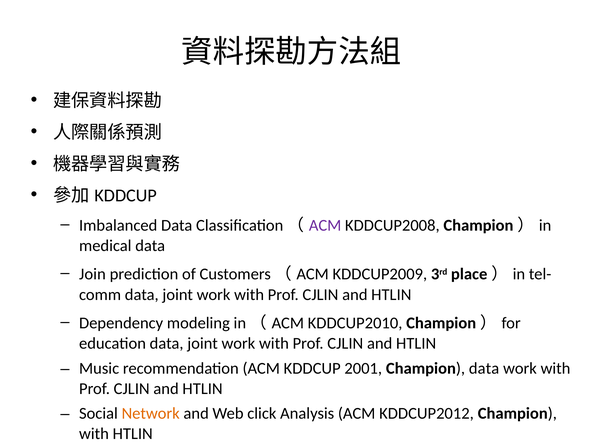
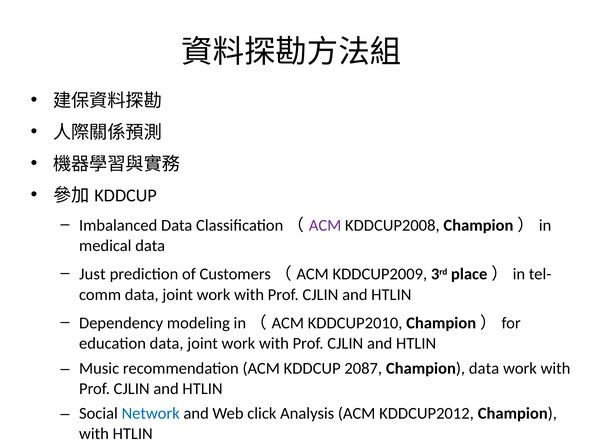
Join: Join -> Just
2001: 2001 -> 2087
Network colour: orange -> blue
